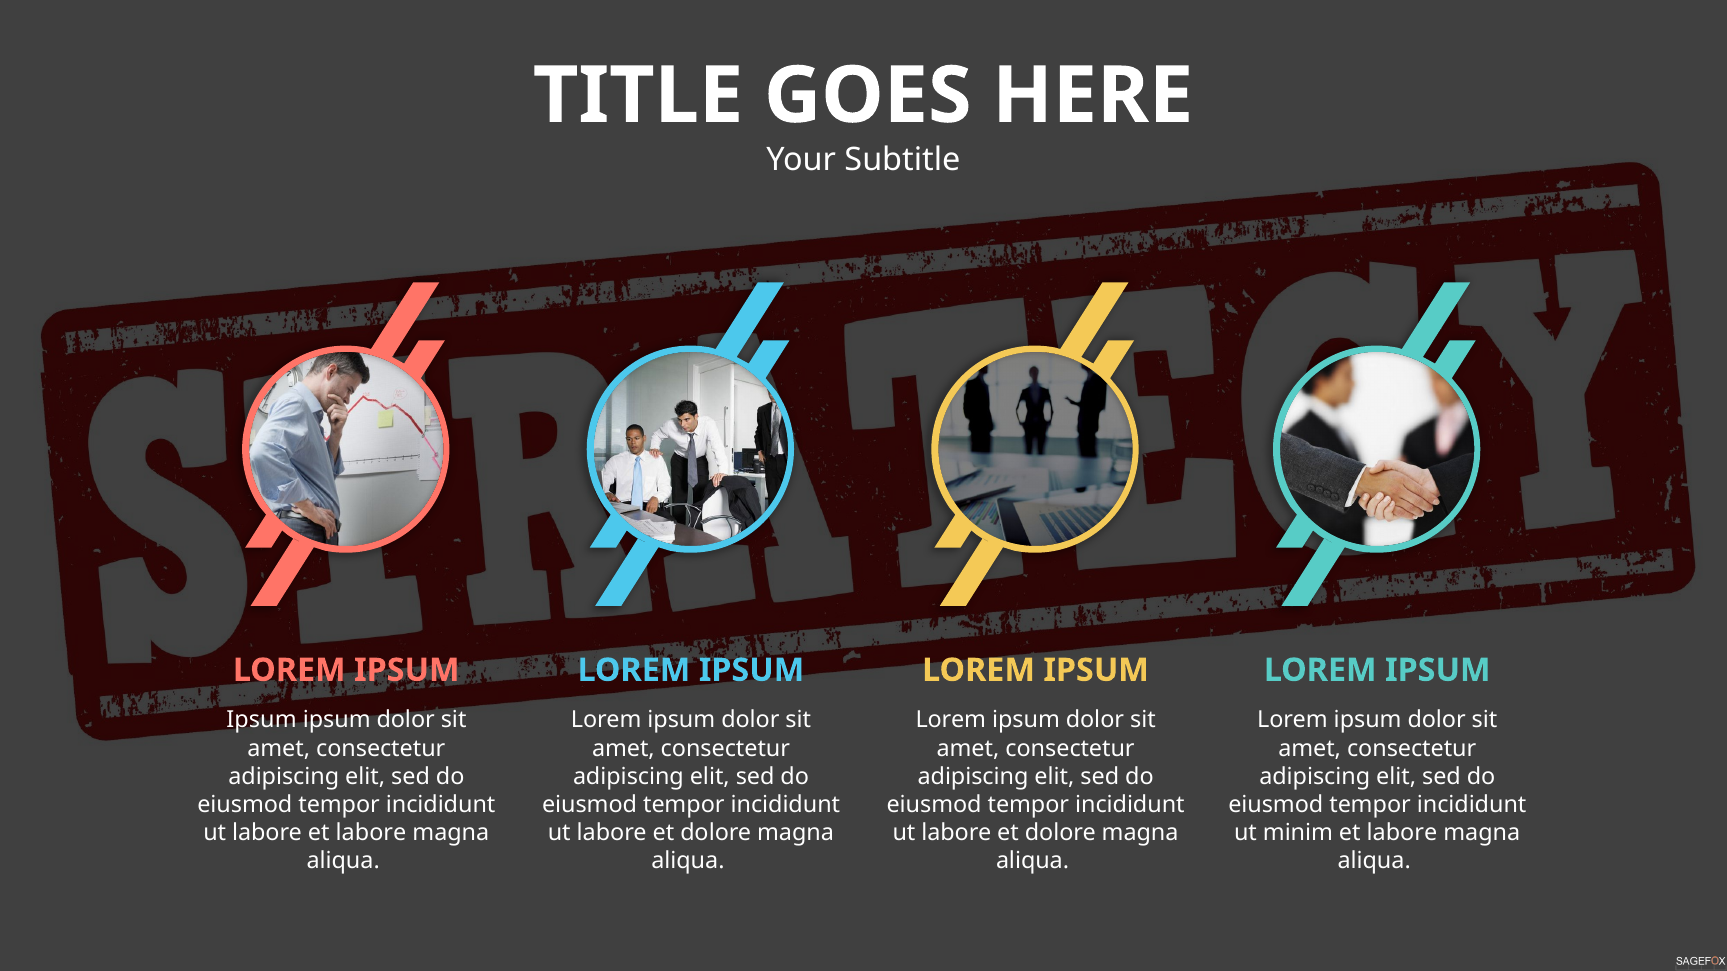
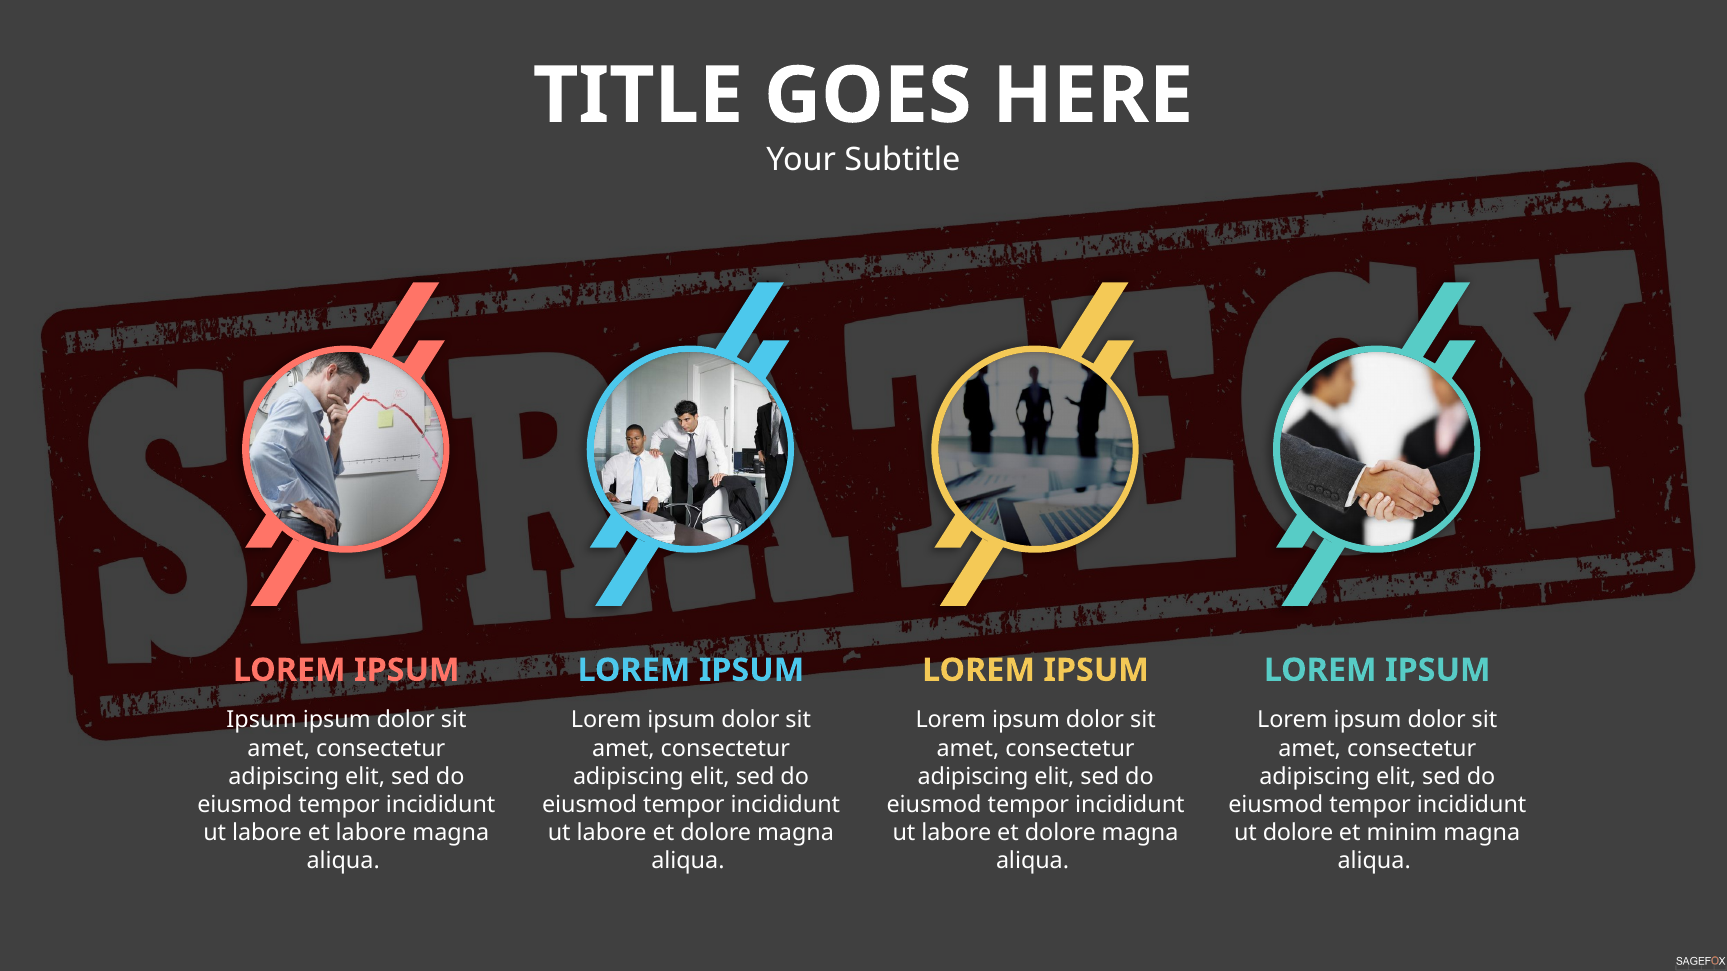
ut minim: minim -> dolore
labore at (1402, 833): labore -> minim
